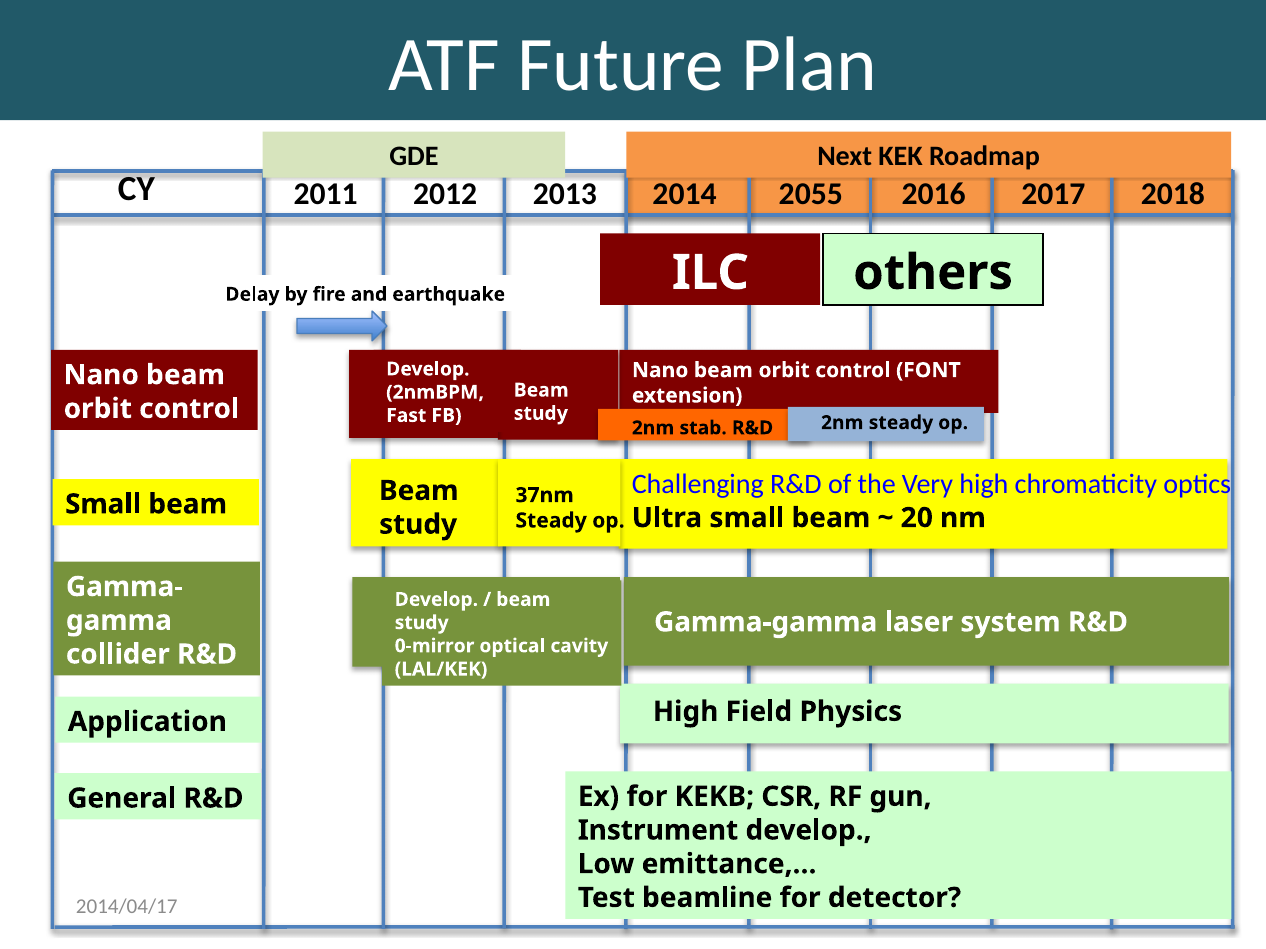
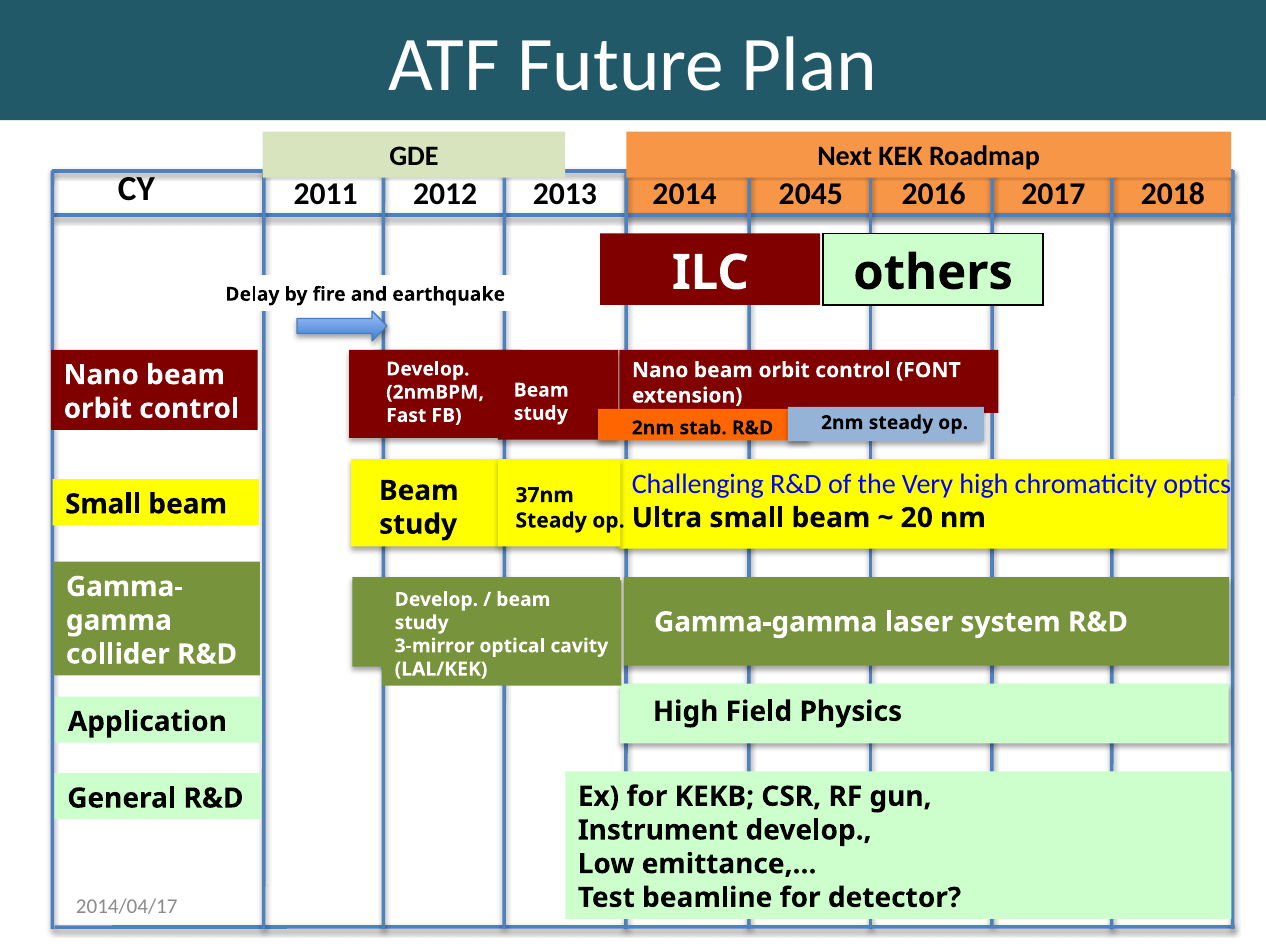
2055: 2055 -> 2045
0-mirror: 0-mirror -> 3-mirror
